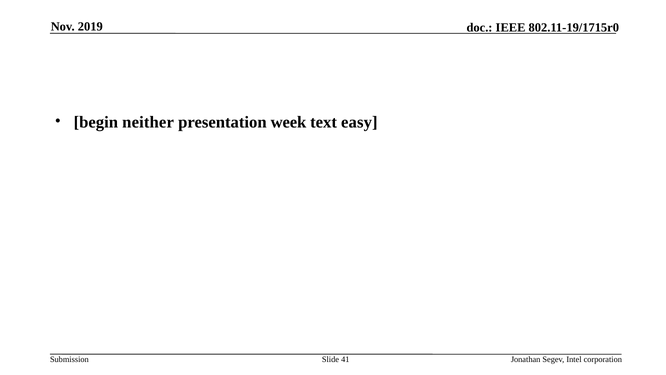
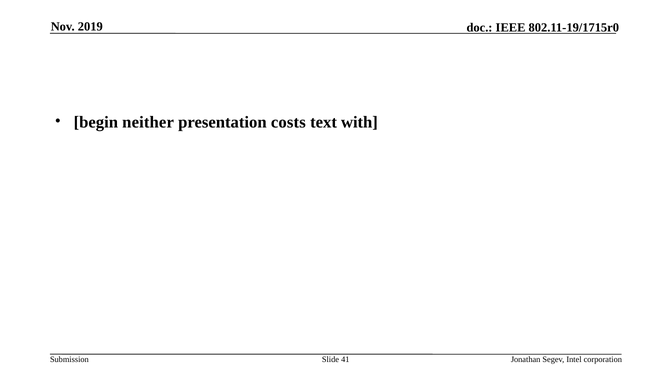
week: week -> costs
easy: easy -> with
